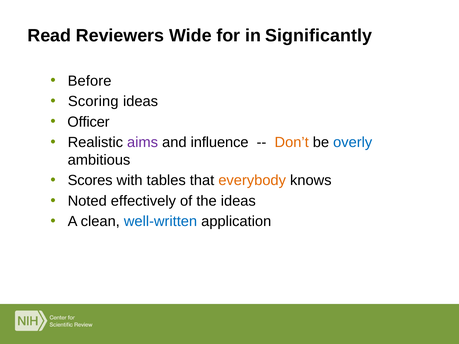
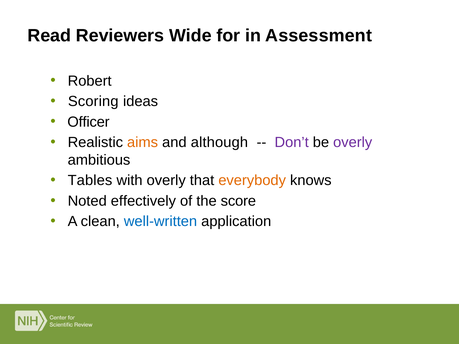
Significantly: Significantly -> Assessment
Before: Before -> Robert
aims colour: purple -> orange
influence: influence -> although
Don’t colour: orange -> purple
overly at (353, 142) colour: blue -> purple
Scores: Scores -> Tables
with tables: tables -> overly
the ideas: ideas -> score
